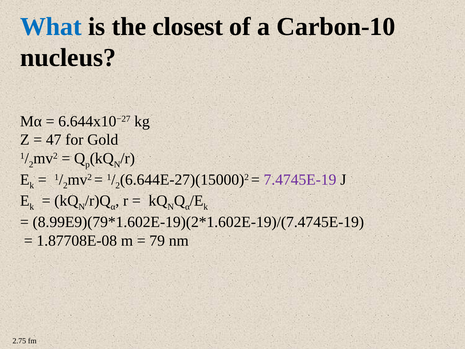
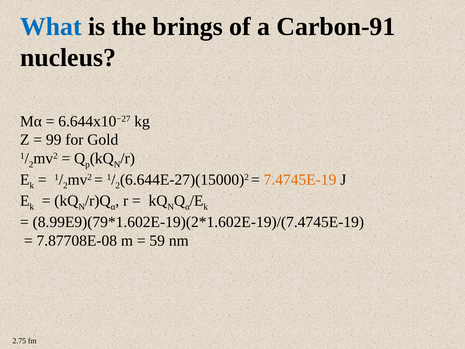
closest: closest -> brings
Carbon-10: Carbon-10 -> Carbon-91
47: 47 -> 99
7.4745E-19 colour: purple -> orange
1.87708E-08: 1.87708E-08 -> 7.87708E-08
79: 79 -> 59
